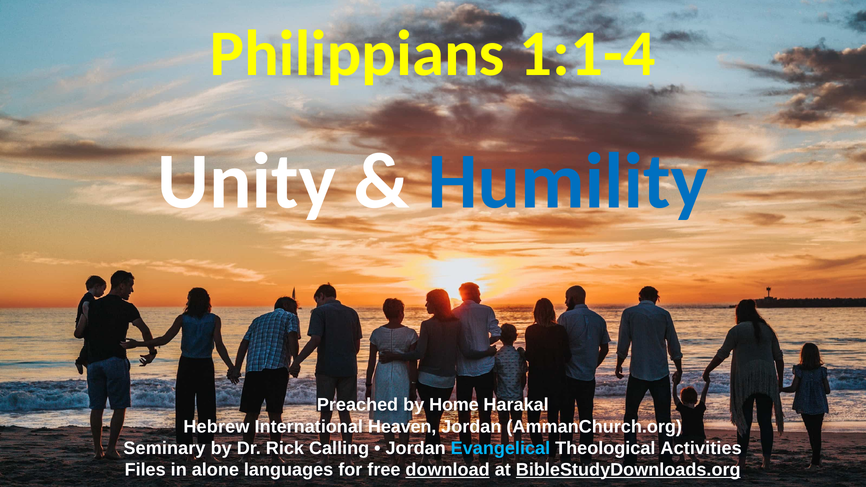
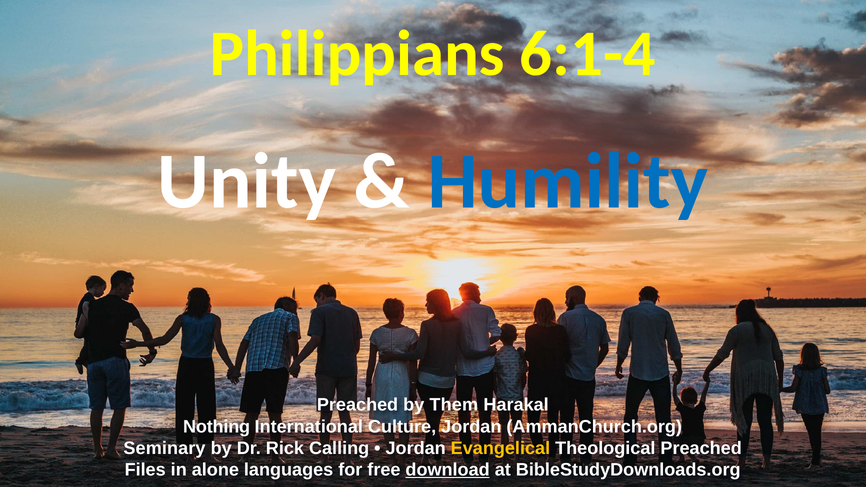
1:1-4: 1:1-4 -> 6:1-4
Home: Home -> Them
Hebrew: Hebrew -> Nothing
Heaven: Heaven -> Culture
Evangelical colour: light blue -> yellow
Theological Activities: Activities -> Preached
BibleStudyDownloads.org underline: present -> none
